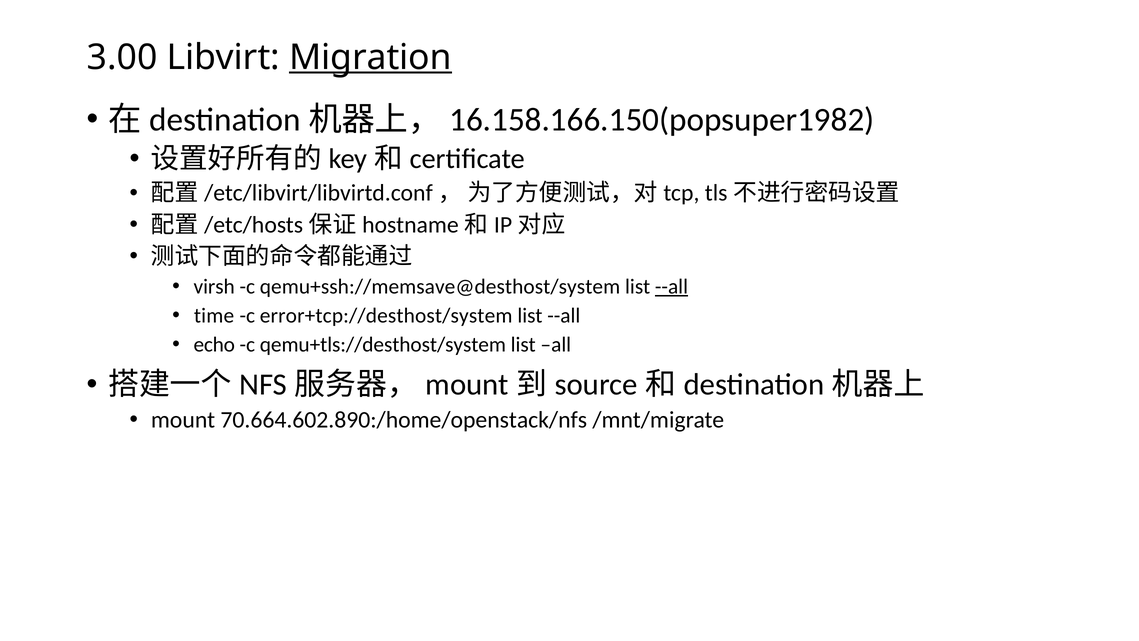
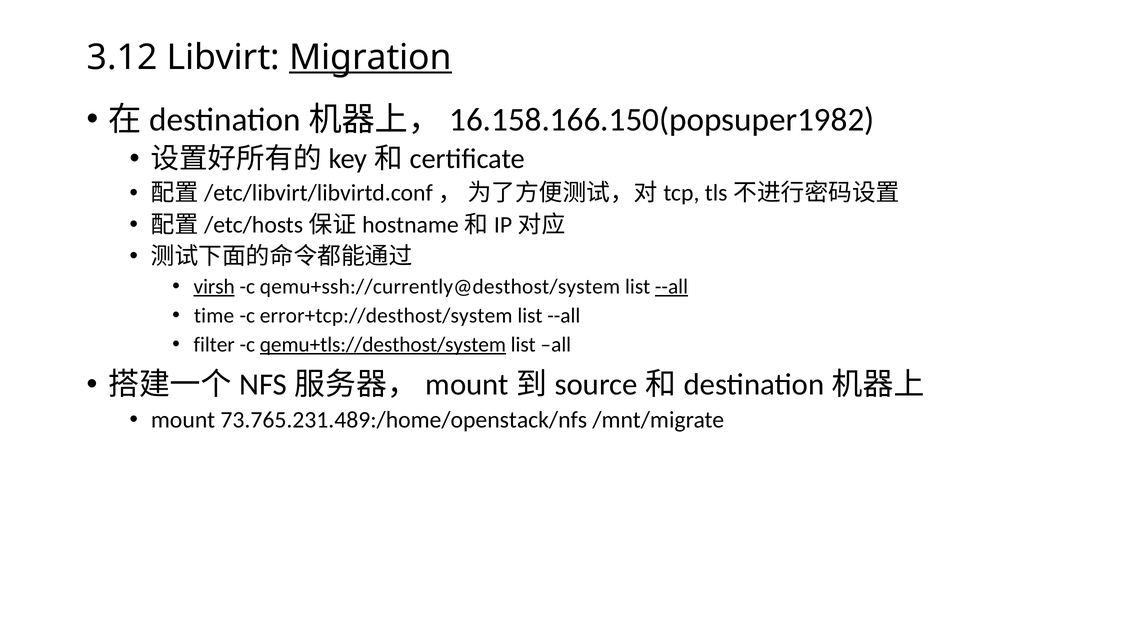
3.00: 3.00 -> 3.12
virsh underline: none -> present
qemu+ssh://memsave@desthost/system: qemu+ssh://memsave@desthost/system -> qemu+ssh://currently@desthost/system
echo: echo -> filter
qemu+tls://desthost/system underline: none -> present
70.664.602.890:/home/openstack/nfs: 70.664.602.890:/home/openstack/nfs -> 73.765.231.489:/home/openstack/nfs
